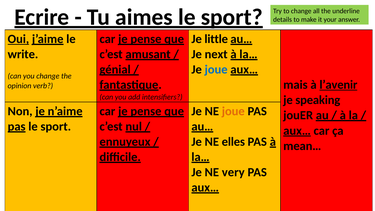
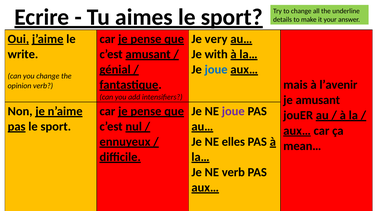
little: little -> very
next: next -> with
l’avenir underline: present -> none
je speaking: speaking -> amusant
joue at (233, 111) colour: orange -> purple
NE very: very -> verb
